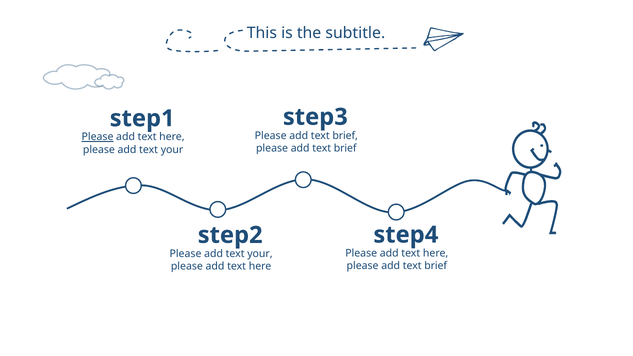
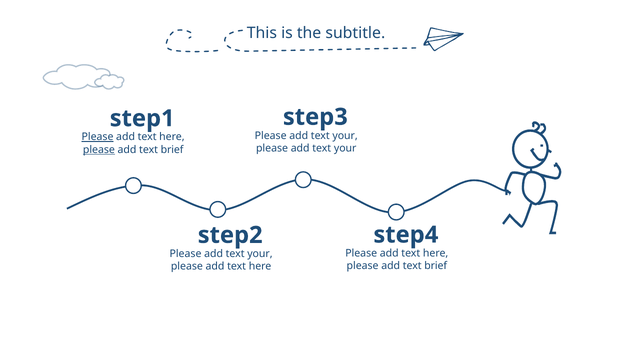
brief at (345, 136): brief -> your
brief at (345, 148): brief -> your
please at (99, 150) underline: none -> present
your at (172, 150): your -> brief
